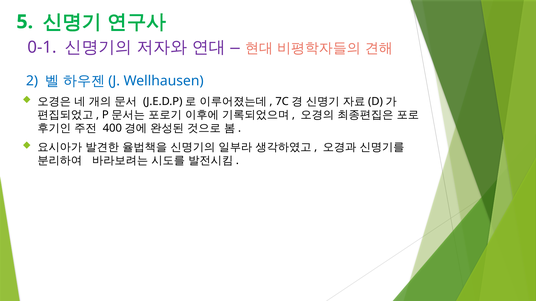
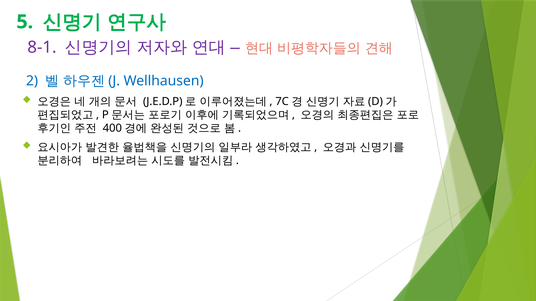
0-1: 0-1 -> 8-1
